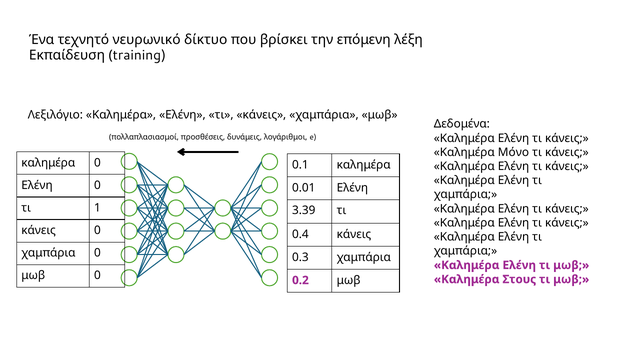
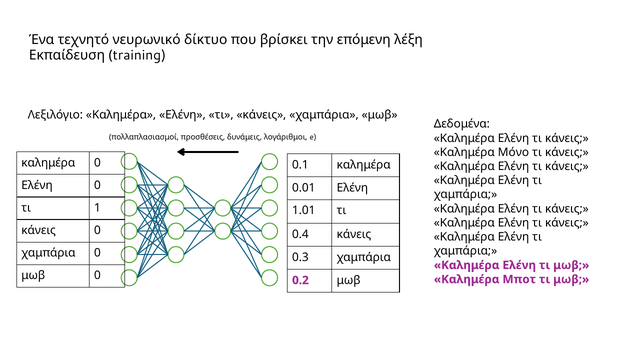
3.39: 3.39 -> 1.01
Στους: Στους -> Μποτ
